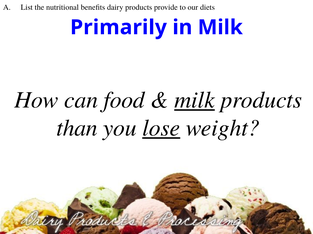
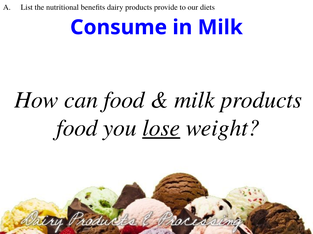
Primarily: Primarily -> Consume
milk at (194, 100) underline: present -> none
than at (77, 128): than -> food
